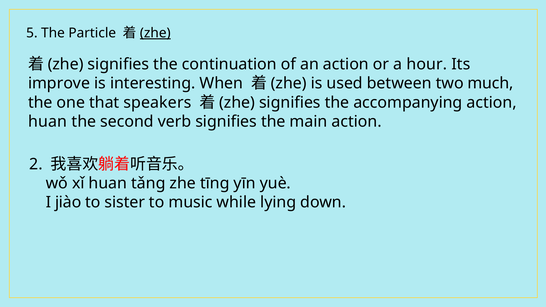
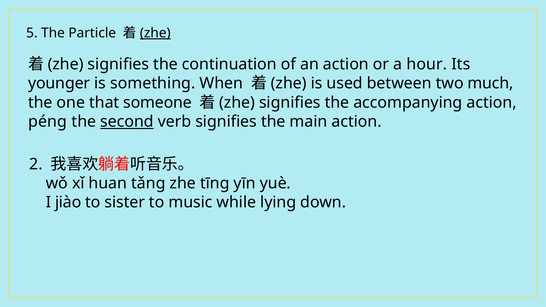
improve: improve -> younger
interesting: interesting -> something
speakers: speakers -> someone
huan at (48, 122): huan -> péng
second underline: none -> present
